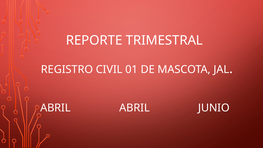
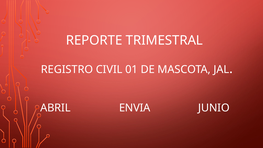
ABRIL ABRIL: ABRIL -> ENVIA
